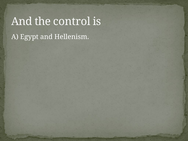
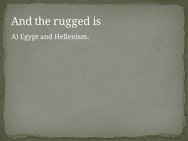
control: control -> rugged
